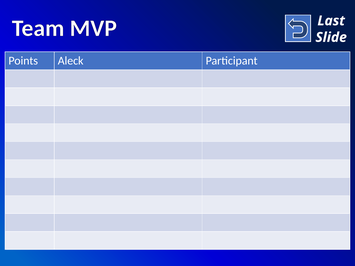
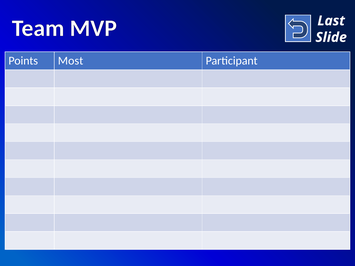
Aleck: Aleck -> Most
